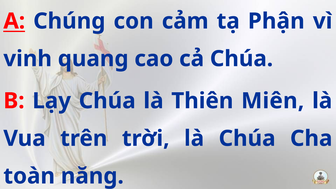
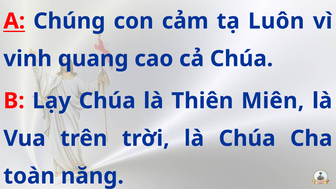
Phận: Phận -> Luôn
